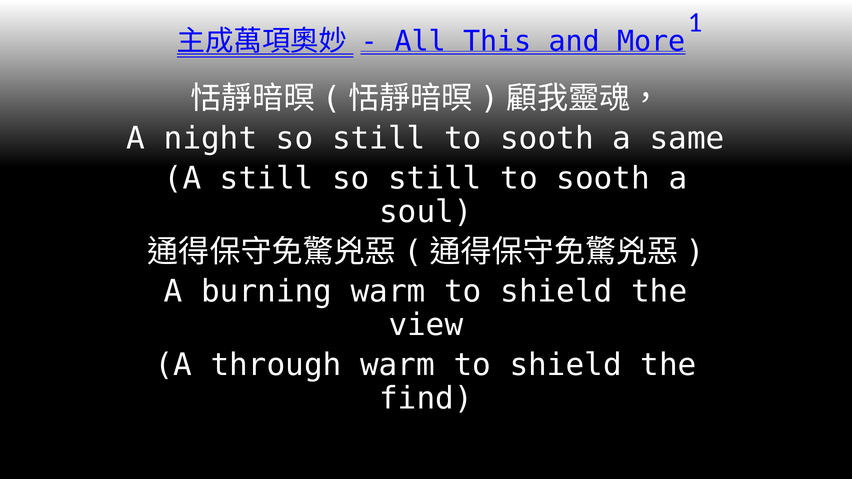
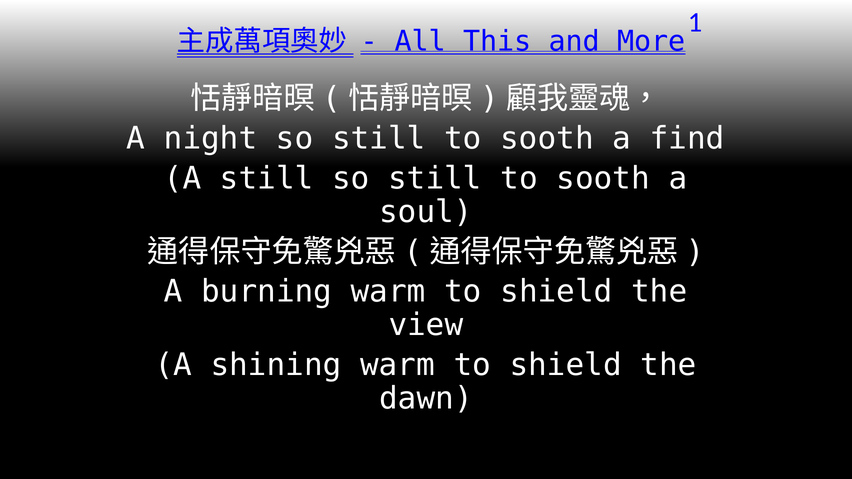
same: same -> find
through: through -> shining
find: find -> dawn
